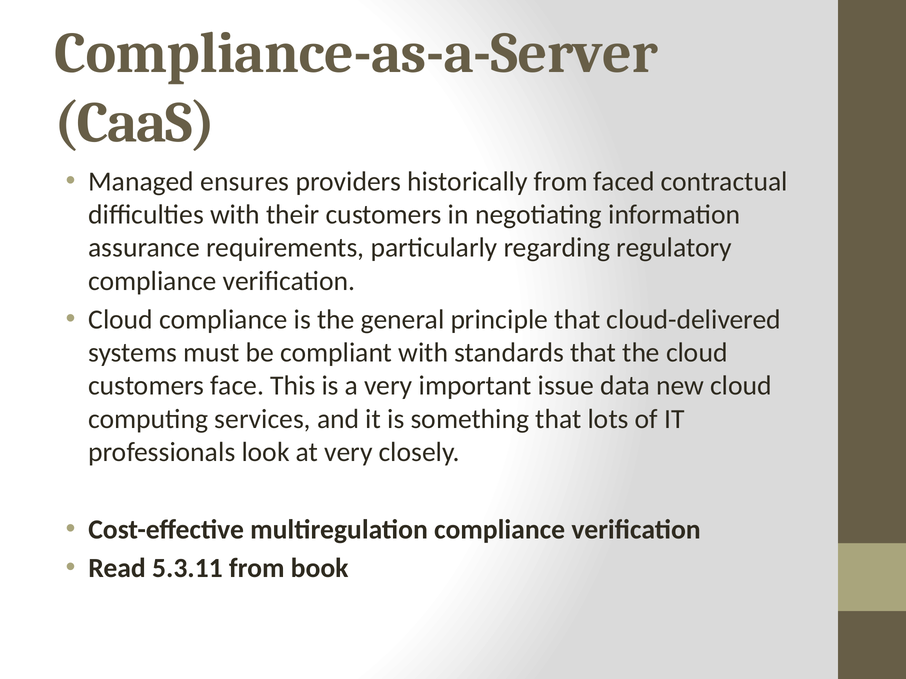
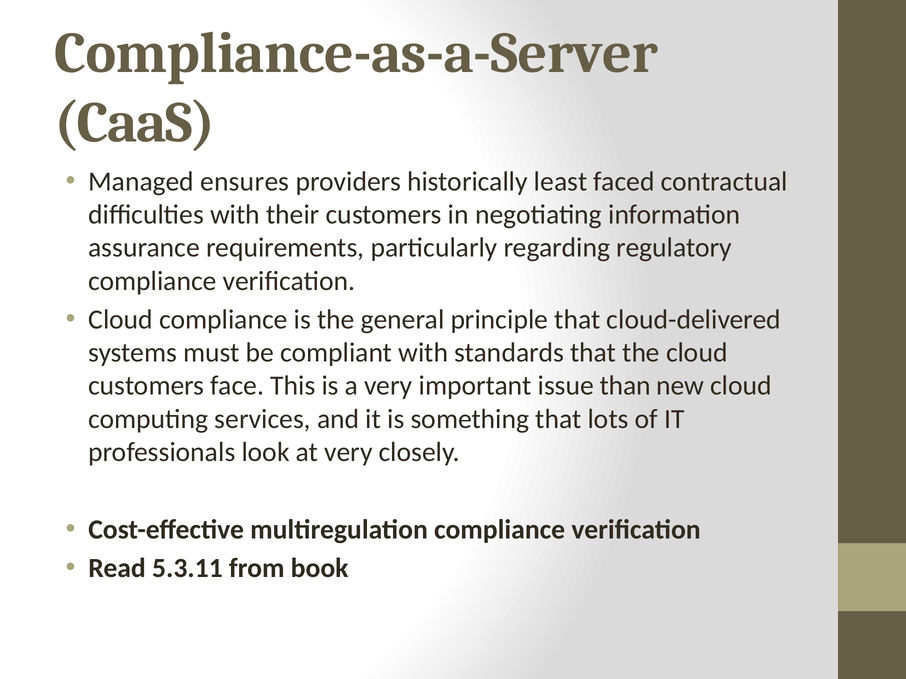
historically from: from -> least
data: data -> than
